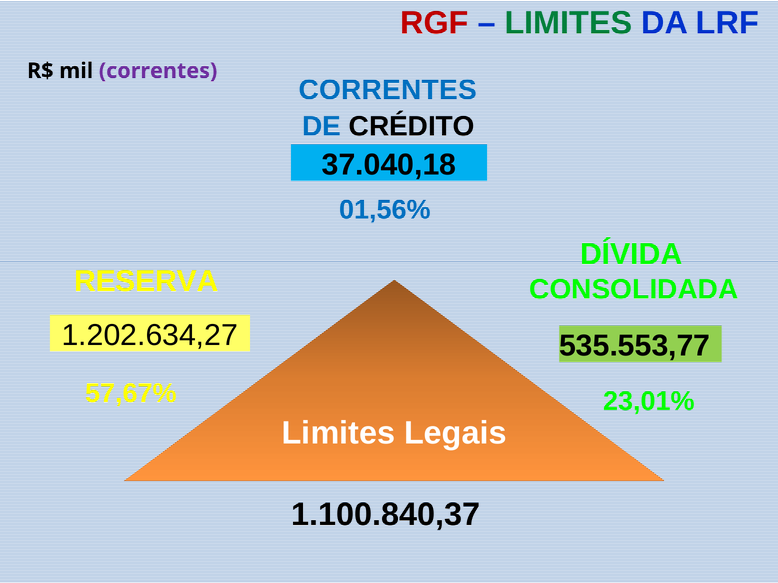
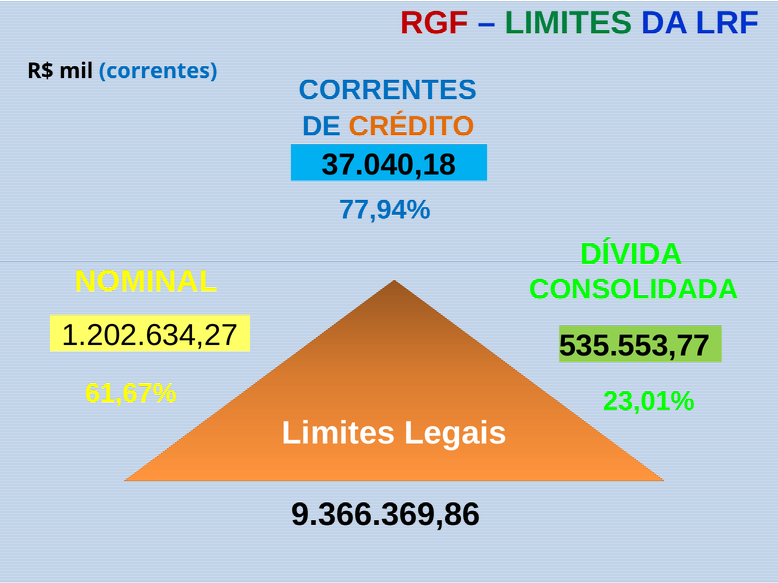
correntes at (158, 71) colour: purple -> blue
CRÉDITO colour: black -> orange
01,56%: 01,56% -> 77,94%
RESERVA: RESERVA -> NOMINAL
57,67%: 57,67% -> 61,67%
1.100.840,37: 1.100.840,37 -> 9.366.369,86
